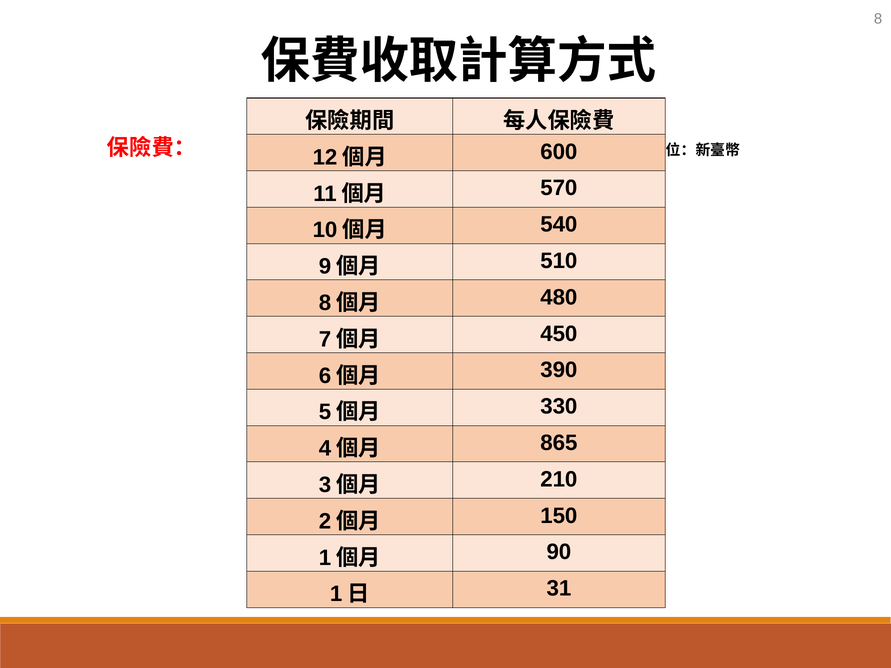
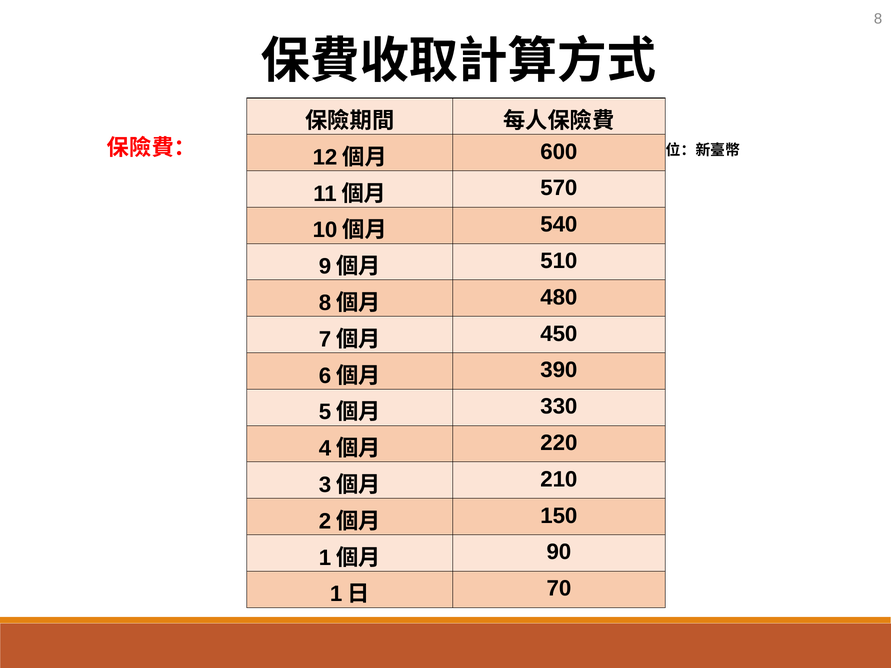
865: 865 -> 220
31: 31 -> 70
